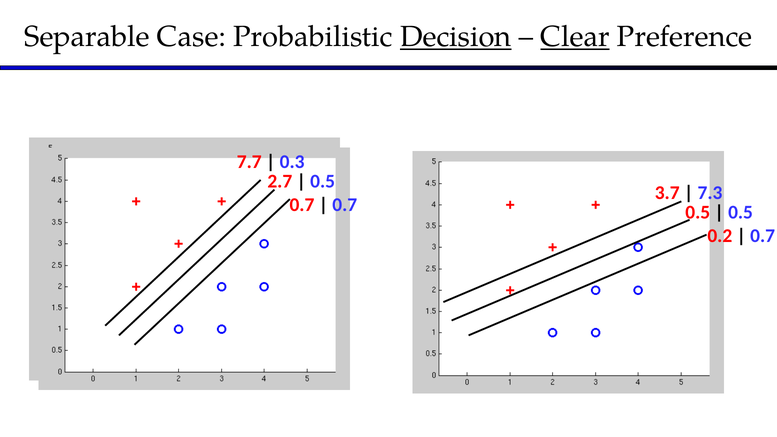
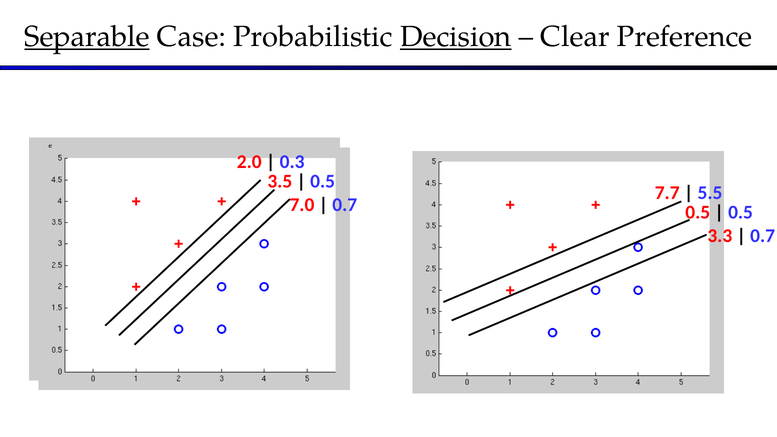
Separable underline: none -> present
Clear underline: present -> none
7.7: 7.7 -> 2.0
2.7: 2.7 -> 3.5
3.7: 3.7 -> 7.7
7.3: 7.3 -> 5.5
0.7 at (302, 205): 0.7 -> 7.0
0.2: 0.2 -> 3.3
